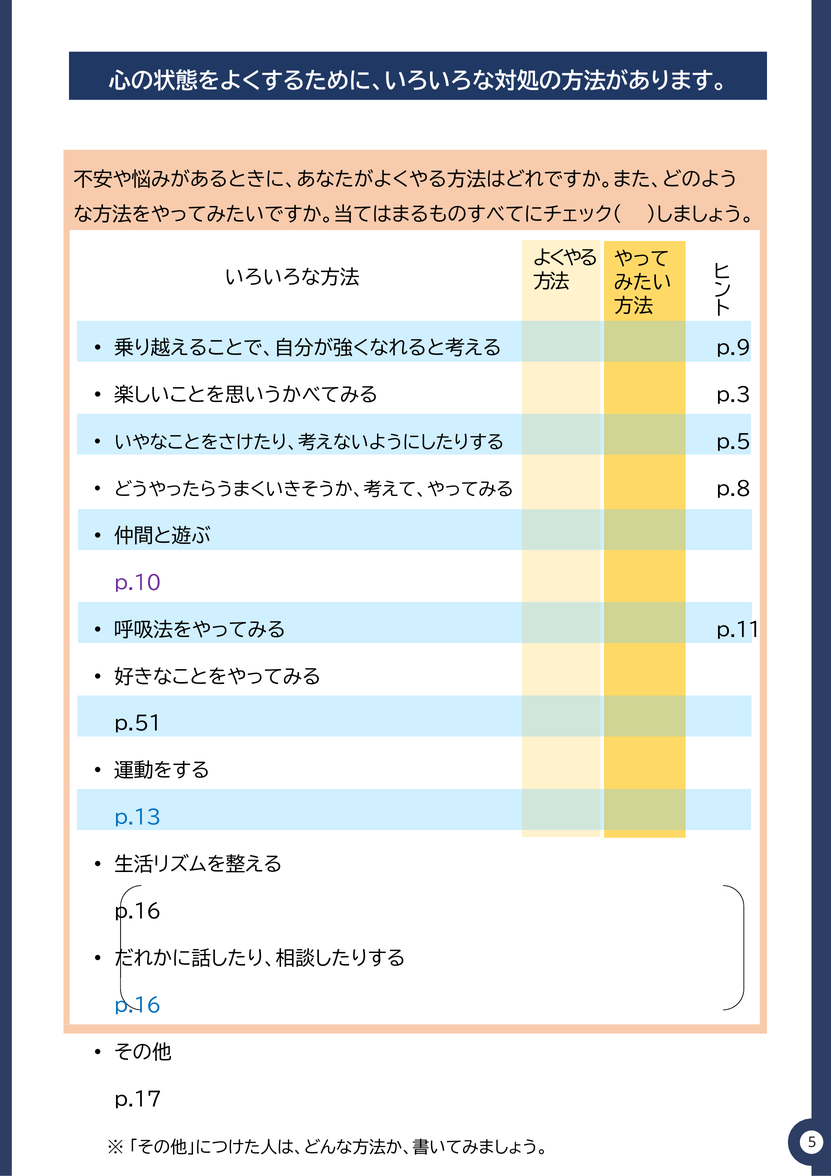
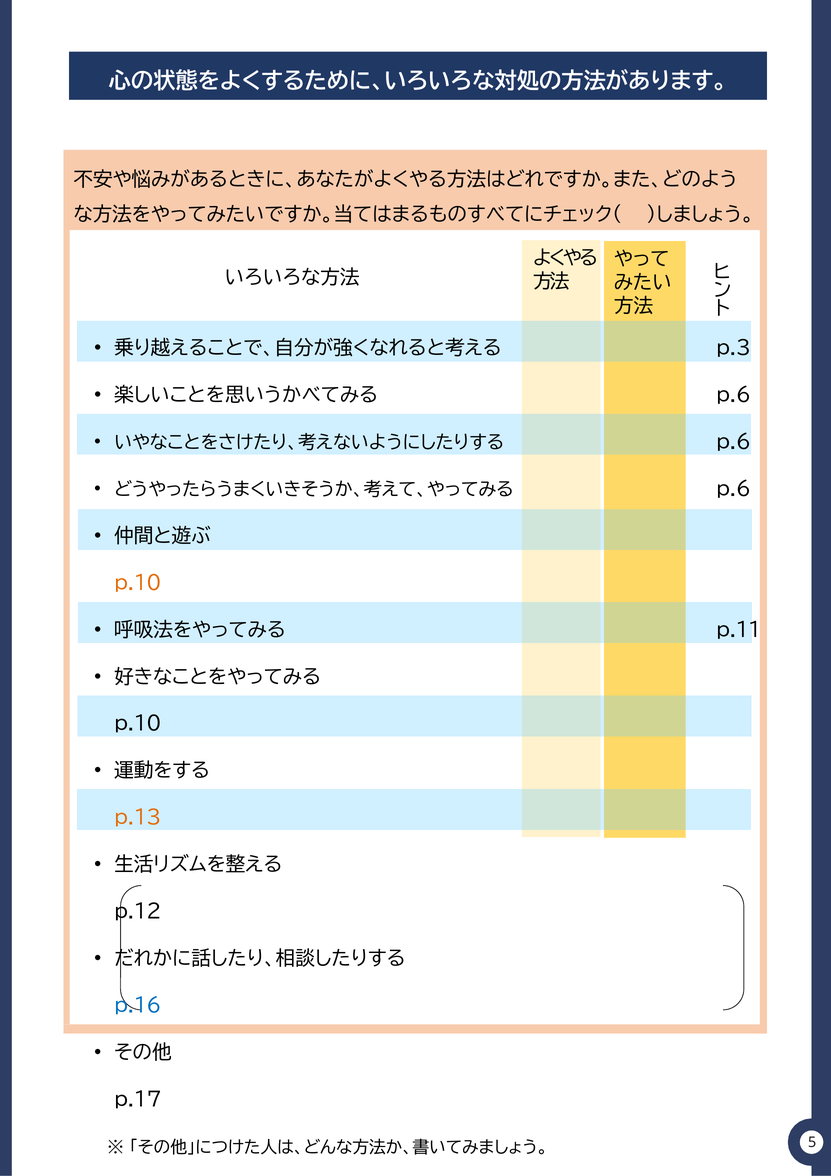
p.9: p.9 -> p.3
p.3 at (734, 395): p.3 -> p.6
p.5 at (734, 442): p.5 -> p.6
p.8 at (734, 489): p.8 -> p.6
p.10 at (138, 583) colour: purple -> orange
p.51 at (138, 724): p.51 -> p.10
p.13 colour: blue -> orange
p.16 at (138, 912): p.16 -> p.12
